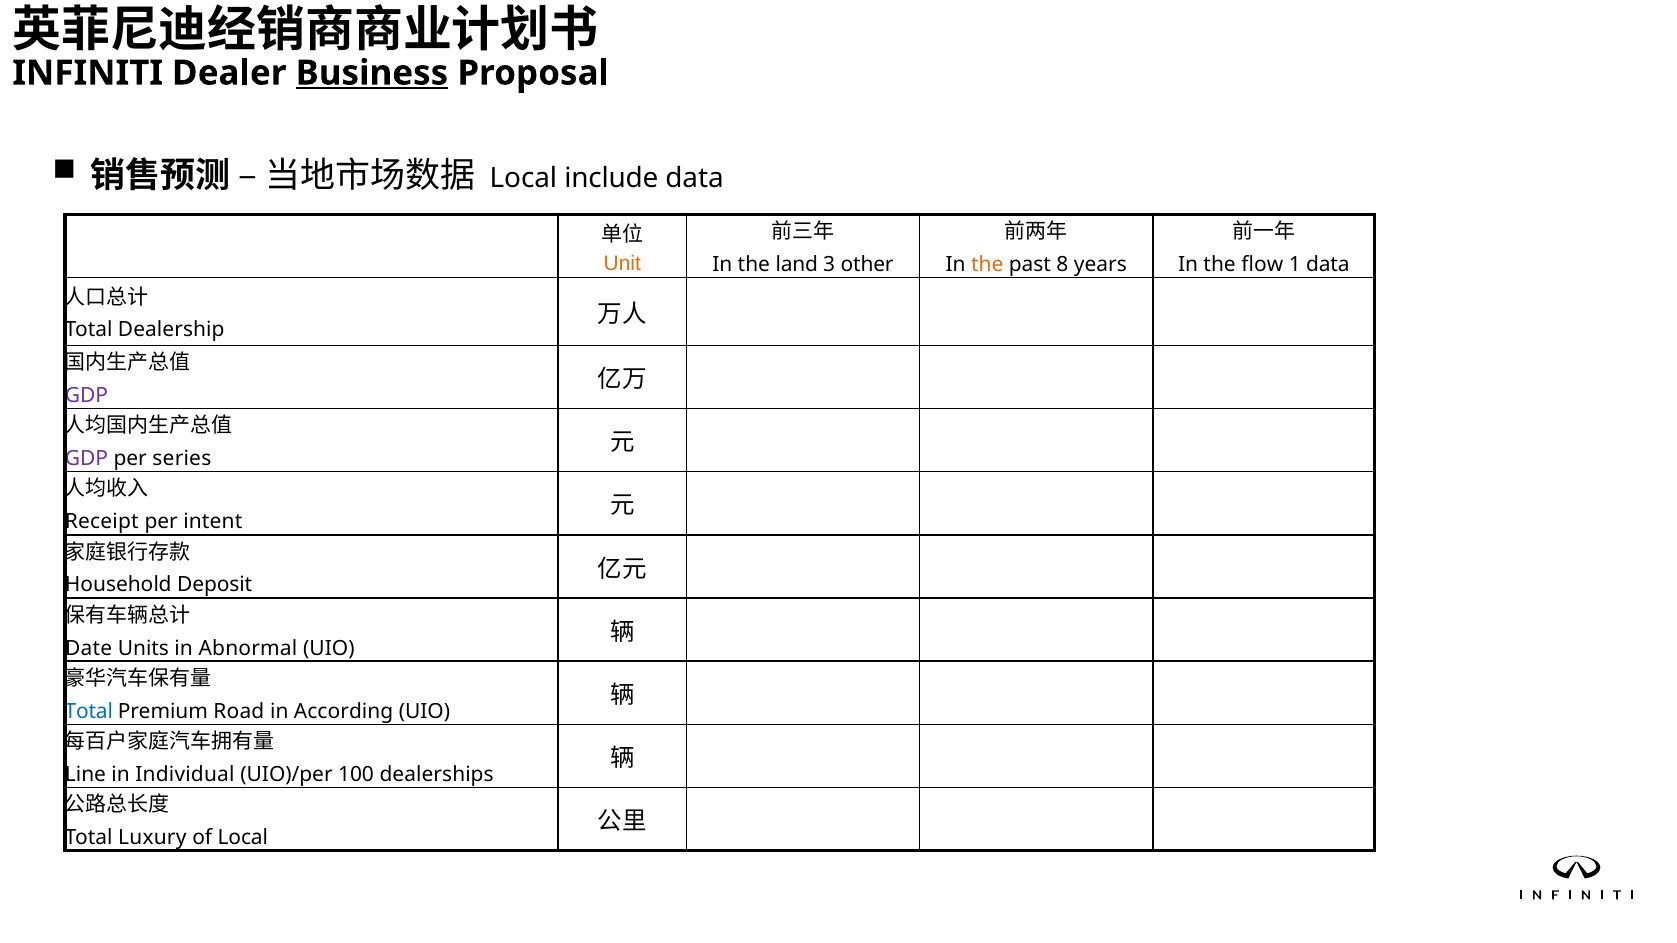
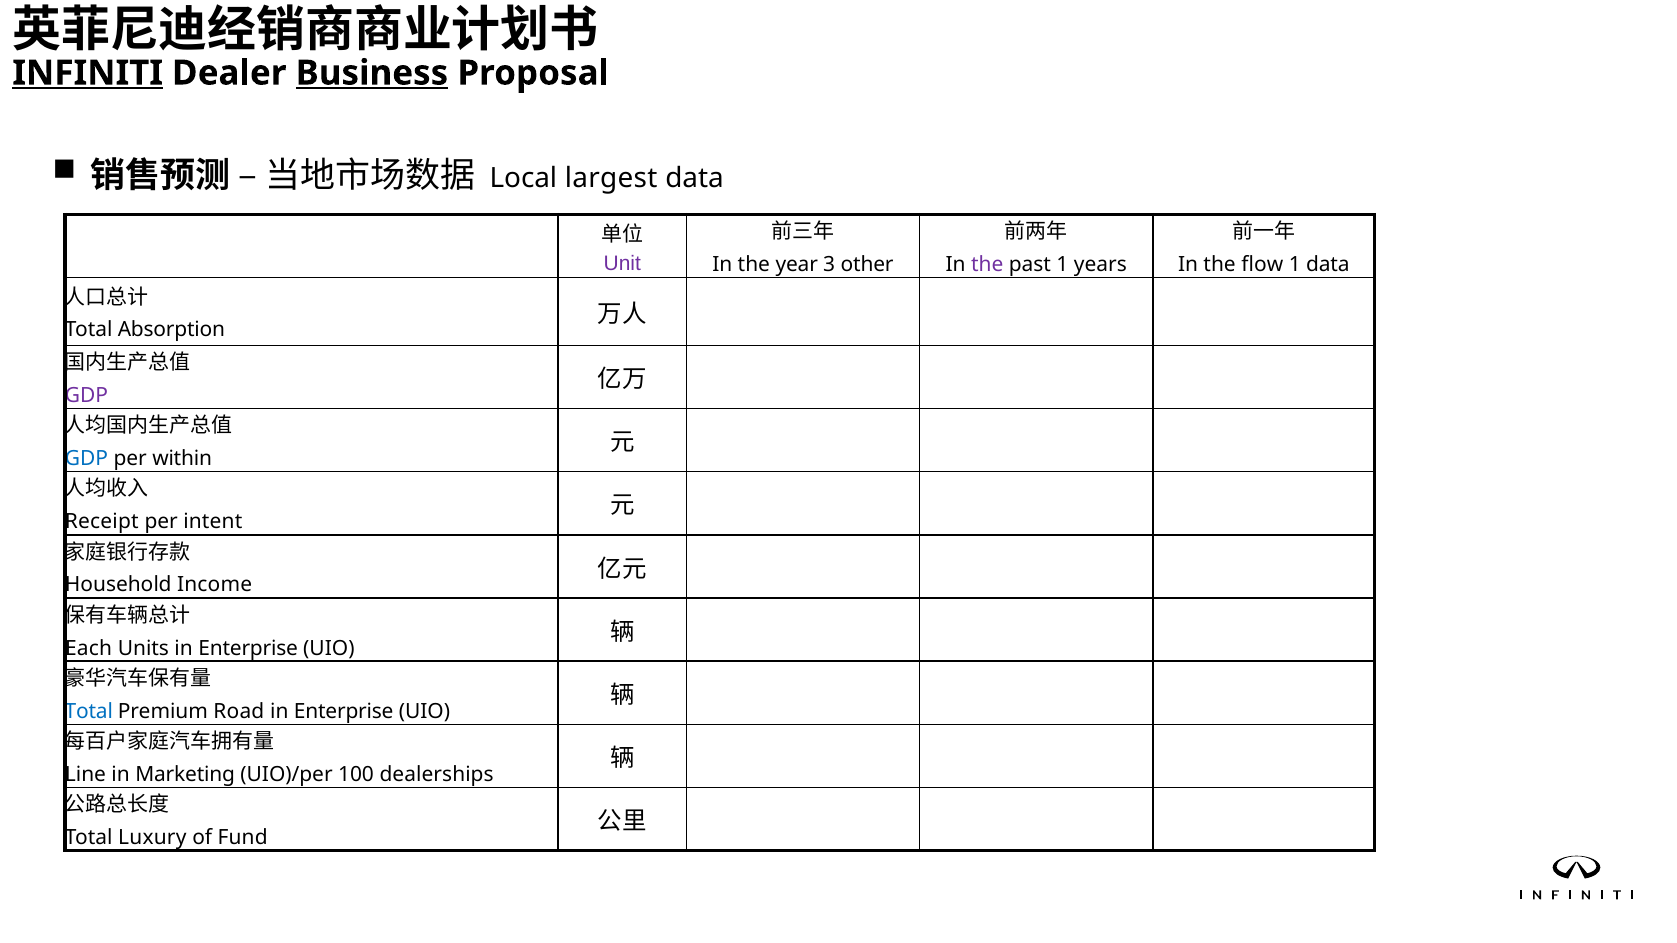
INFINITI underline: none -> present
include: include -> largest
Unit colour: orange -> purple
land: land -> year
the at (987, 265) colour: orange -> purple
past 8: 8 -> 1
Dealership: Dealership -> Absorption
GDP at (87, 459) colour: purple -> blue
series: series -> within
Deposit: Deposit -> Income
Date: Date -> Each
Units in Abnormal: Abnormal -> Enterprise
According at (344, 711): According -> Enterprise
Individual: Individual -> Marketing
of Local: Local -> Fund
